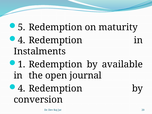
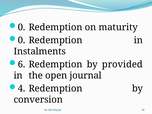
5 at (22, 27): 5 -> 0
4 at (22, 40): 4 -> 0
1: 1 -> 6
available: available -> provided
